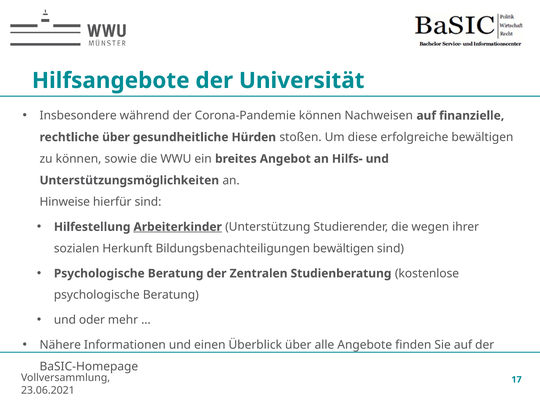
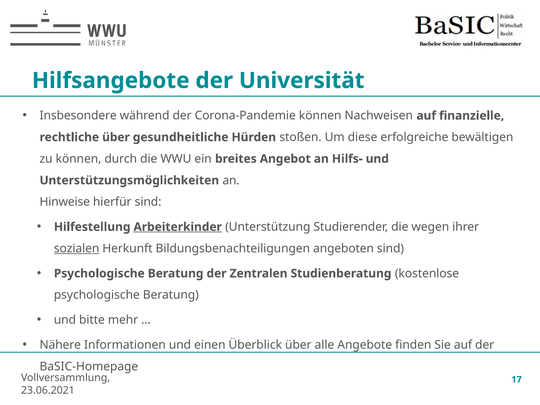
sowie: sowie -> durch
sozialen underline: none -> present
Bildungsbenachteiligungen bewältigen: bewältigen -> angeboten
oder: oder -> bitte
